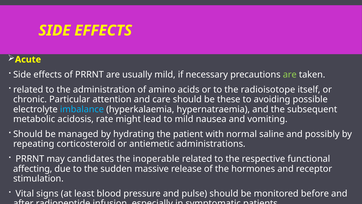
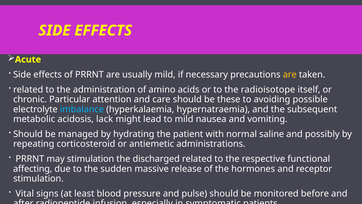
are at (290, 74) colour: light green -> yellow
rate: rate -> lack
may candidates: candidates -> stimulation
inoperable: inoperable -> discharged
